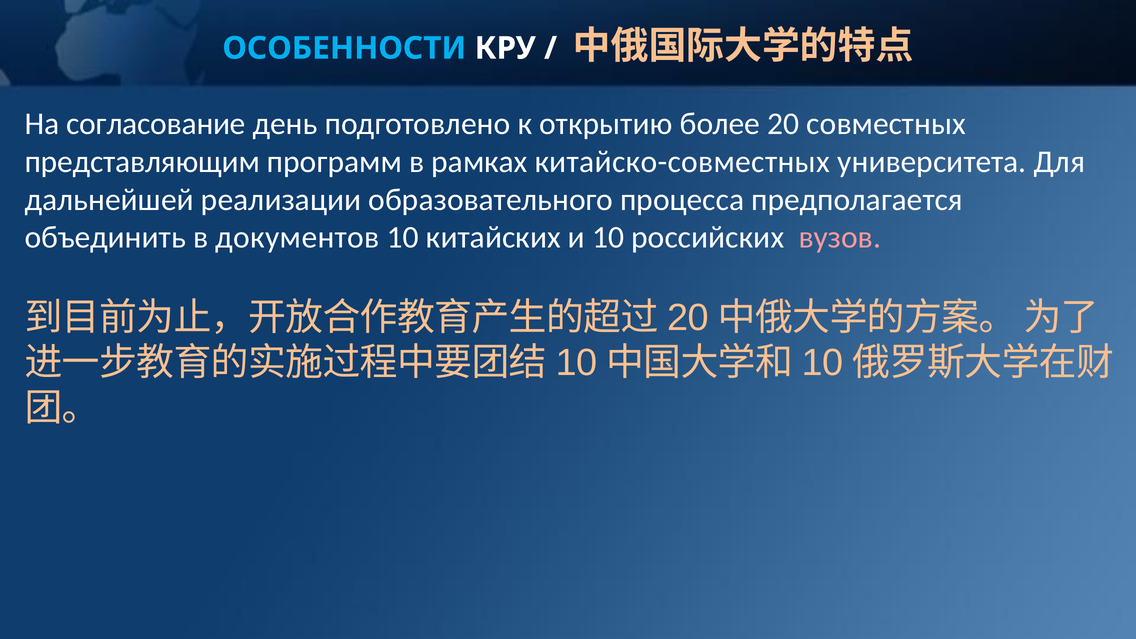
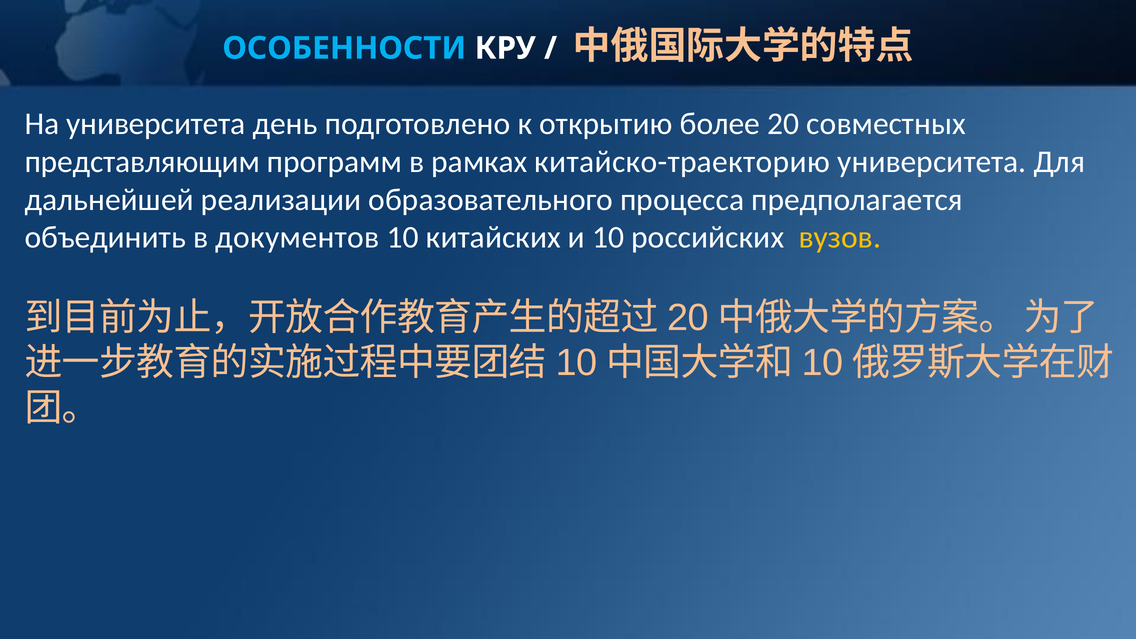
На согласование: согласование -> университета
китайско-совместных: китайско-совместных -> китайско-траекторию
вузов colour: pink -> yellow
